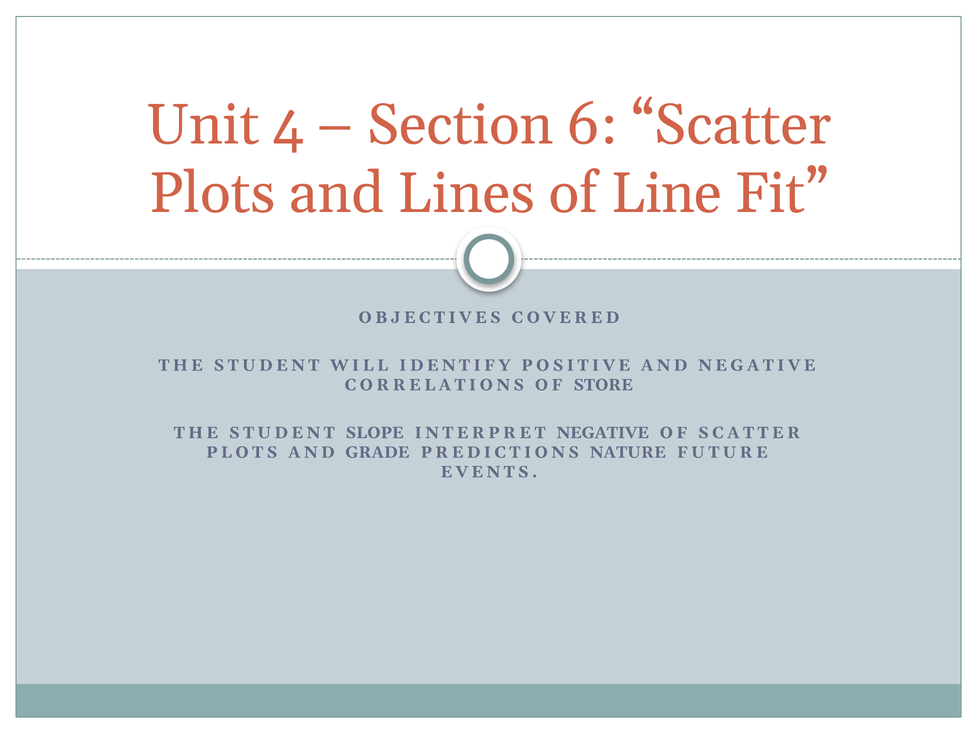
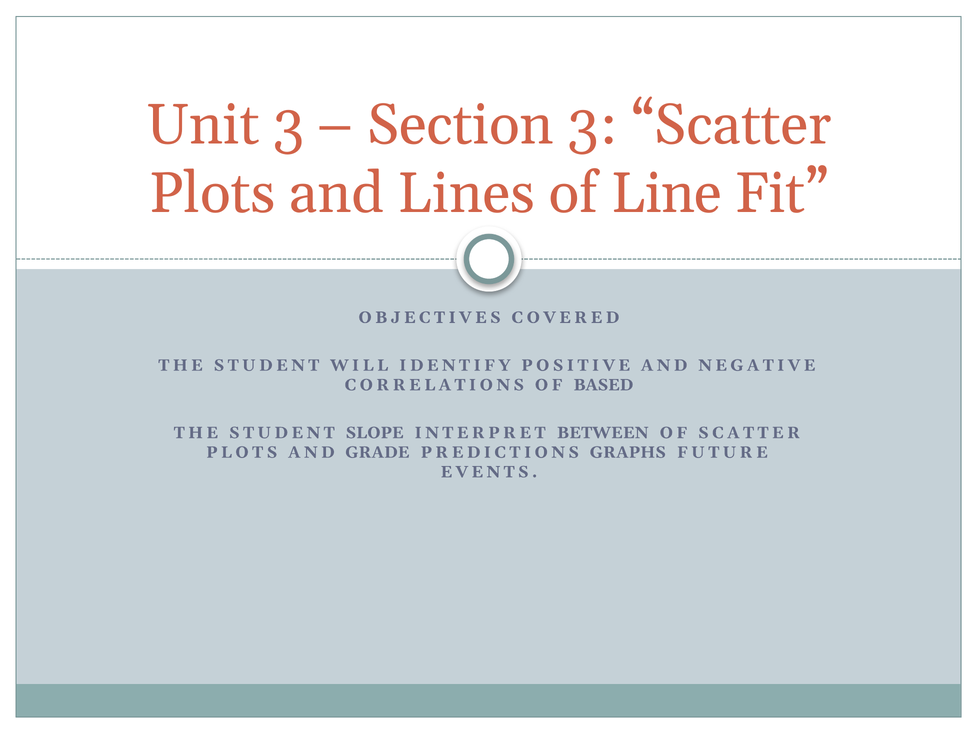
Unit 4: 4 -> 3
Section 6: 6 -> 3
STORE: STORE -> BASED
INTERPRET NEGATIVE: NEGATIVE -> BETWEEN
NATURE: NATURE -> GRAPHS
